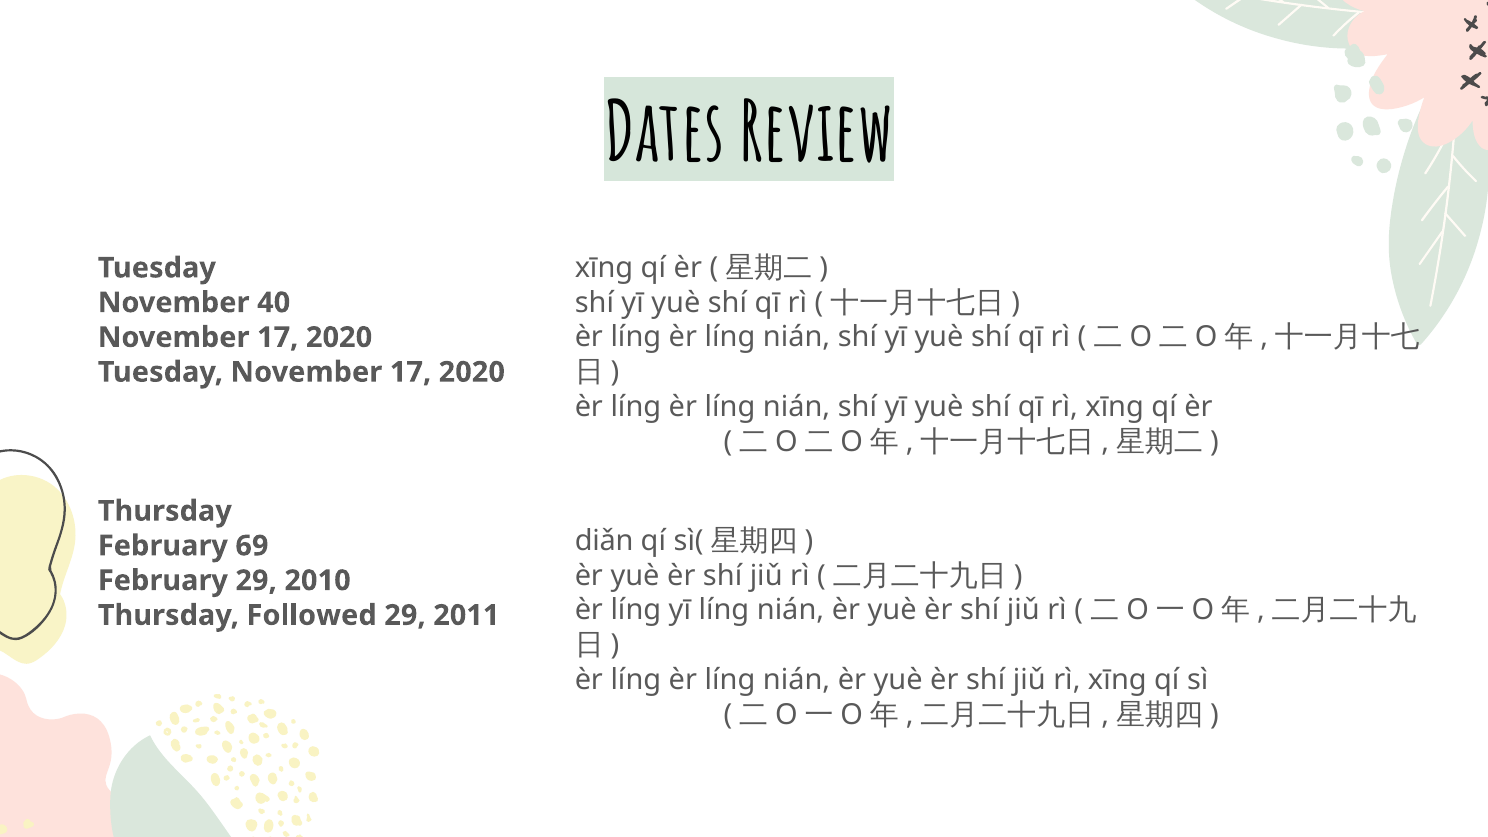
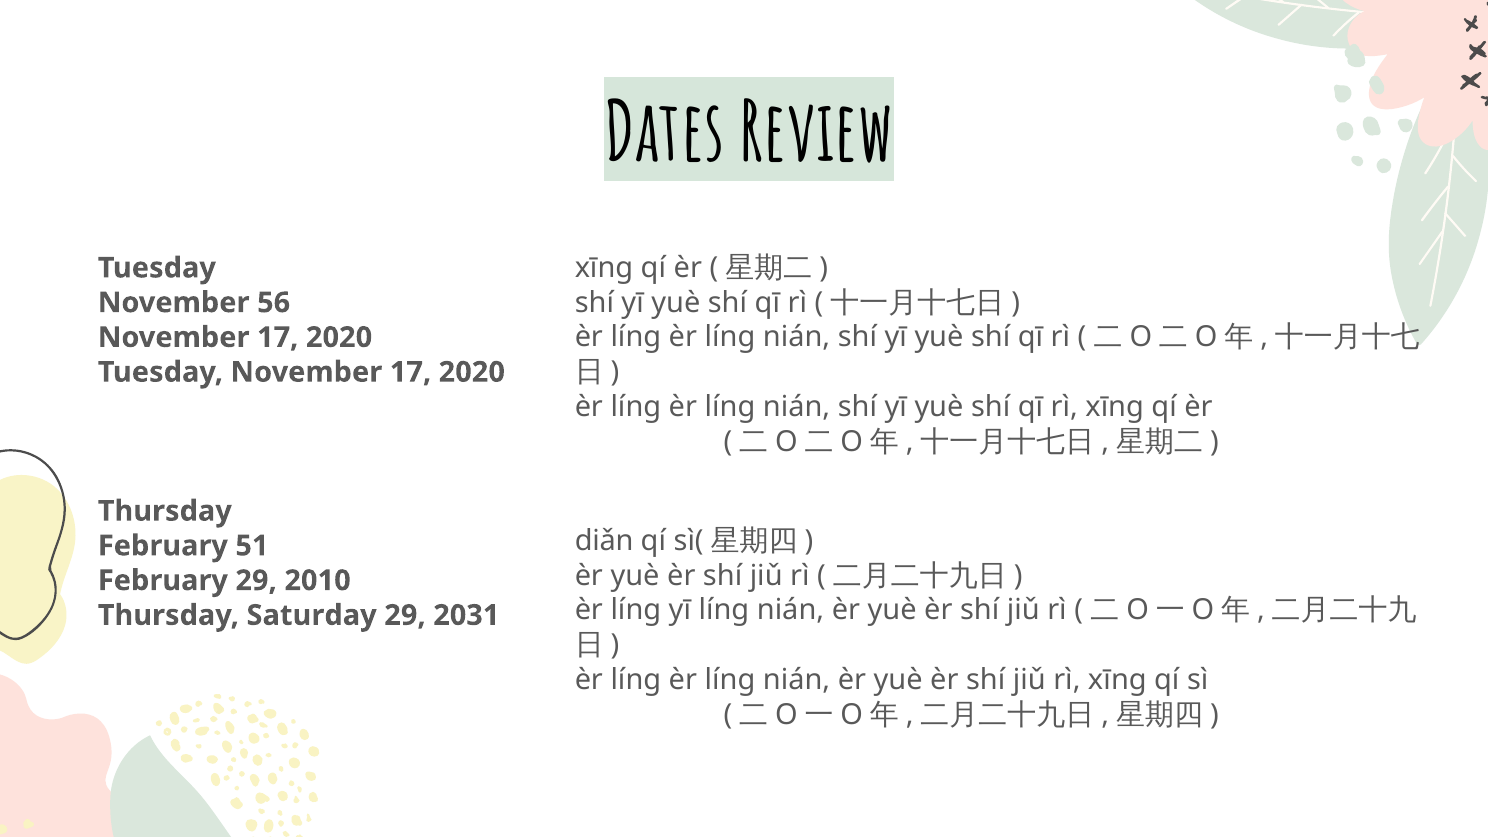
40: 40 -> 56
69: 69 -> 51
Followed: Followed -> Saturday
2011: 2011 -> 2031
